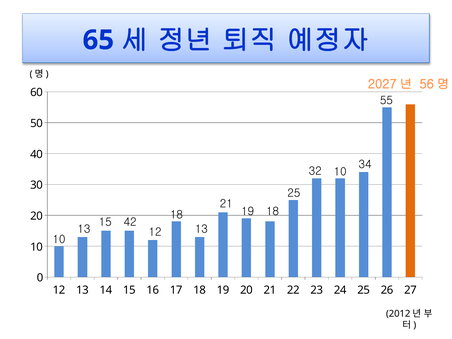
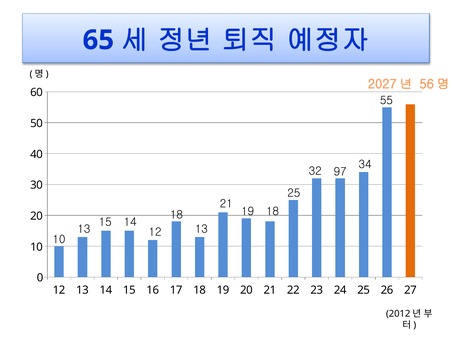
32 10: 10 -> 97
15 42: 42 -> 14
